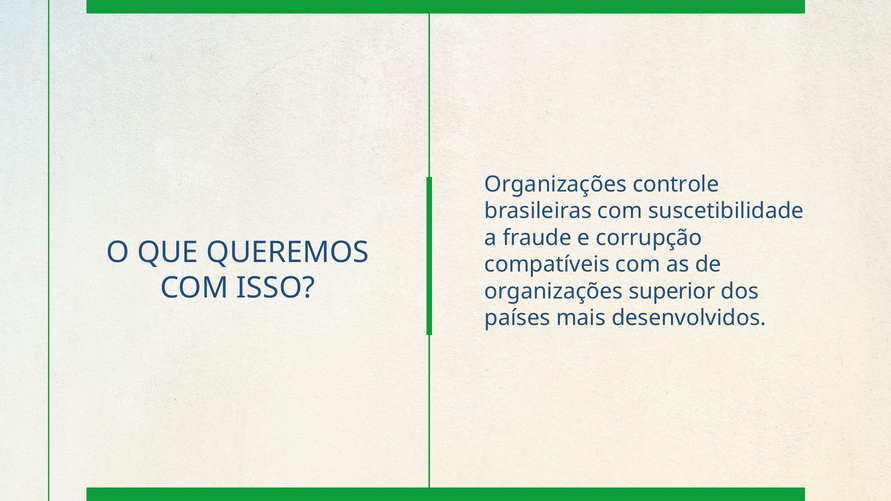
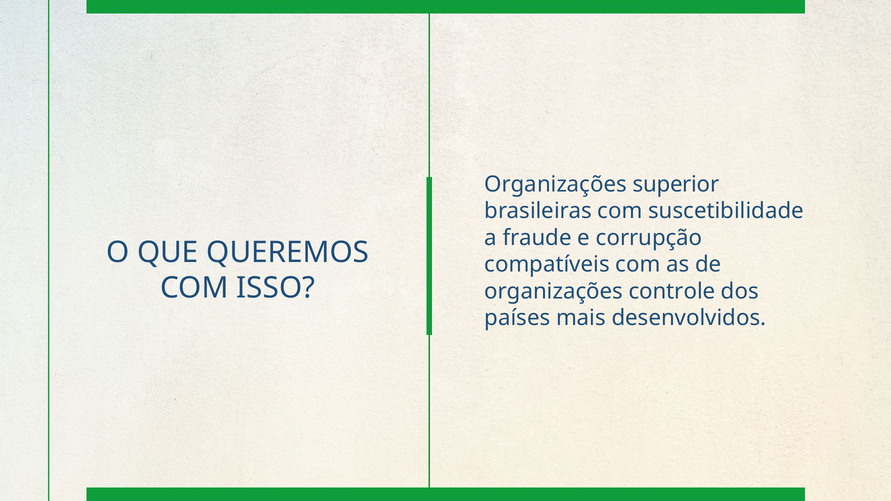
controle: controle -> superior
superior: superior -> controle
